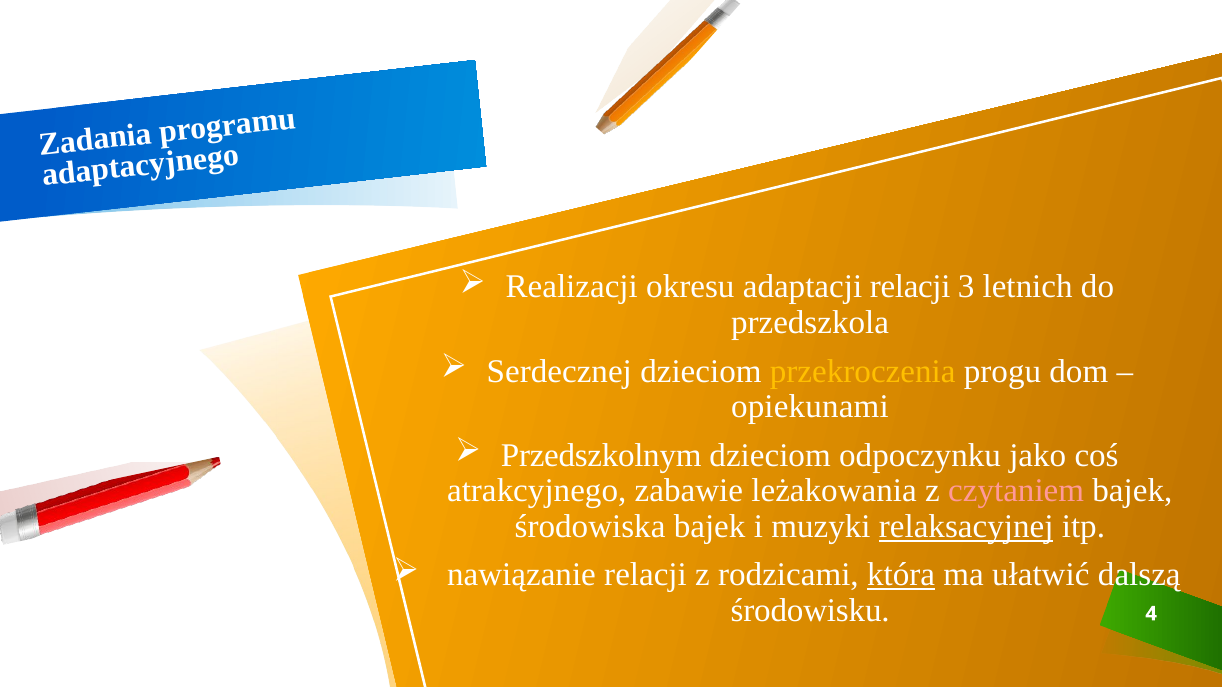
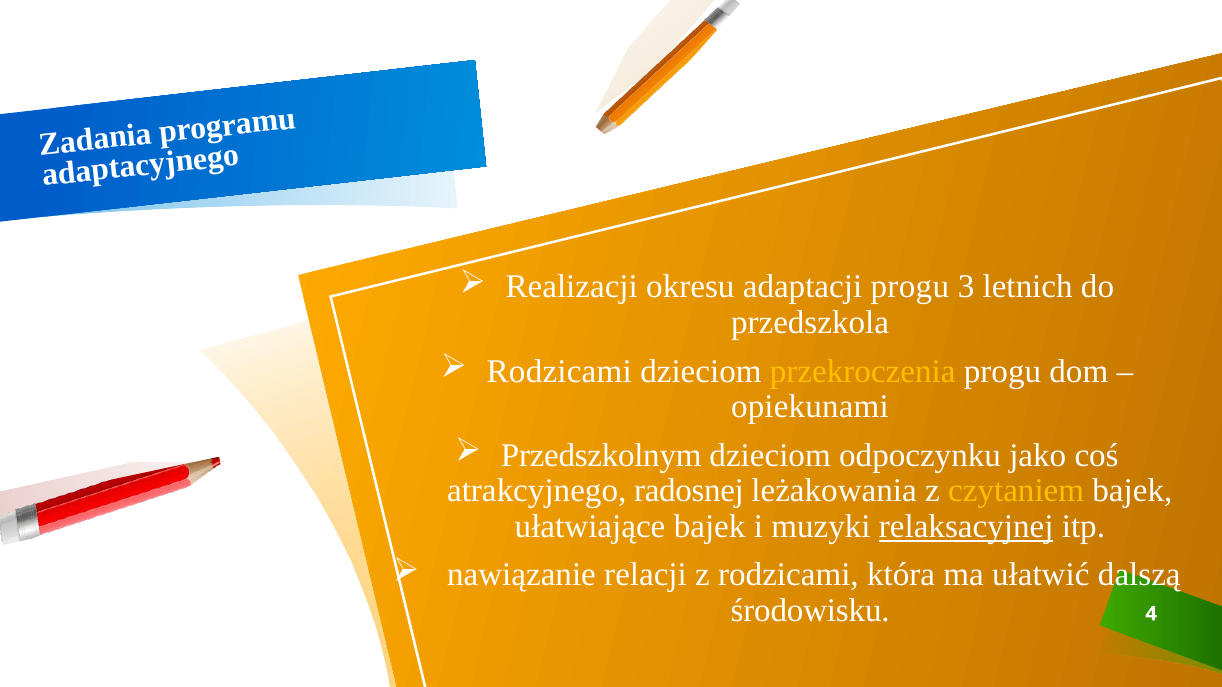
adaptacji relacji: relacji -> progu
Serdecznej at (559, 371): Serdecznej -> Rodzicami
zabawie: zabawie -> radosnej
czytaniem colour: pink -> yellow
środowiska: środowiska -> ułatwiające
która underline: present -> none
